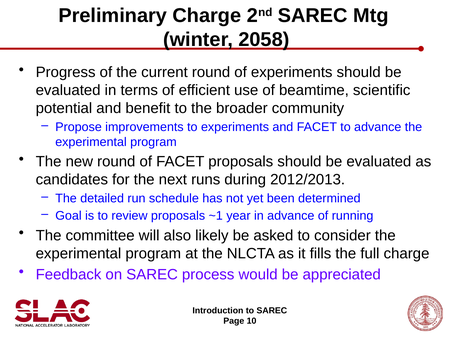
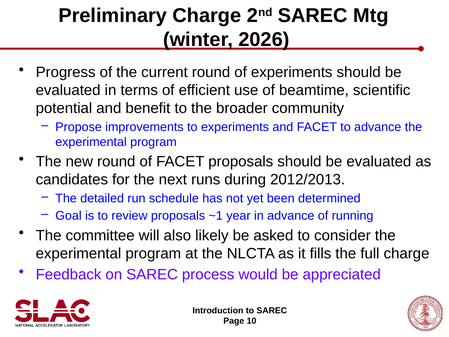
2058: 2058 -> 2026
